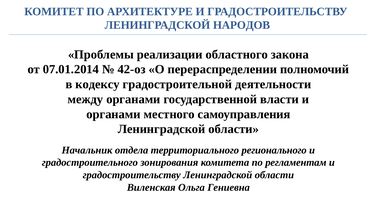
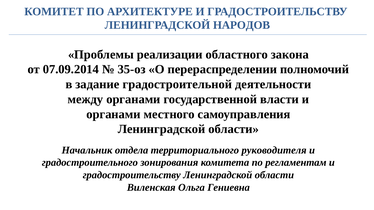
07.01.2014: 07.01.2014 -> 07.09.2014
42-оз: 42-оз -> 35-оз
кодексу: кодексу -> задание
регионального: регионального -> руководителя
